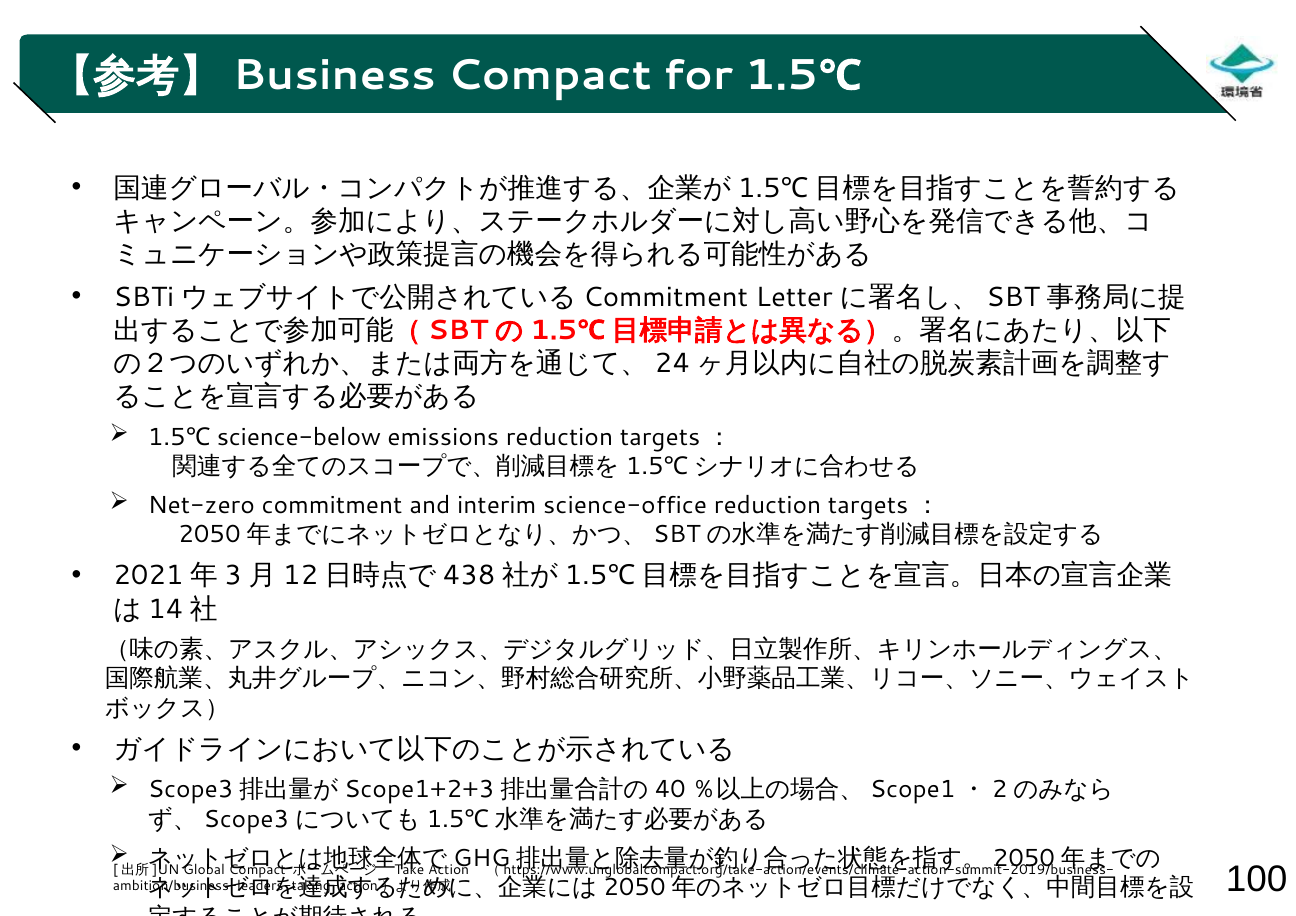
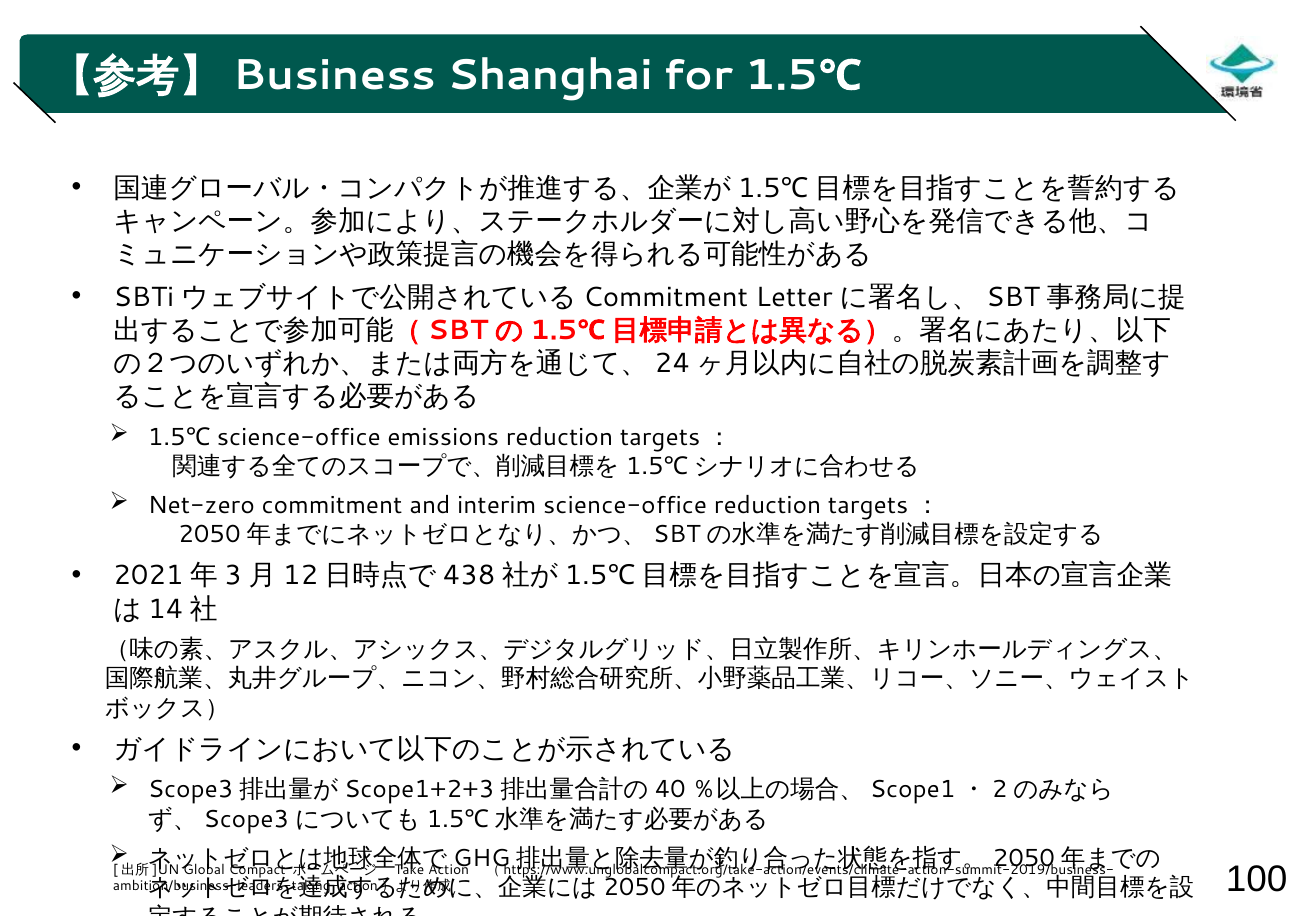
Compact at (550, 76): Compact -> Shanghai
science-below at (299, 437): science-below -> science-office
